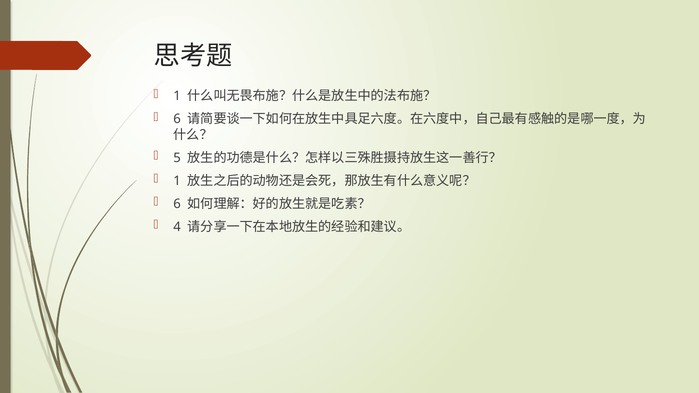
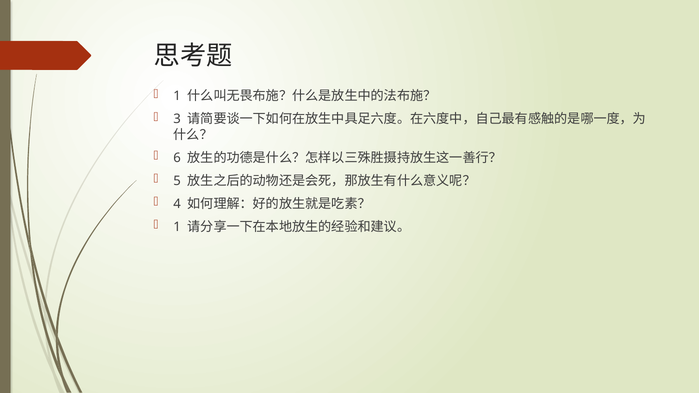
6 at (177, 119): 6 -> 3
5: 5 -> 6
1 at (177, 181): 1 -> 5
6 at (177, 204): 6 -> 4
4 at (177, 227): 4 -> 1
